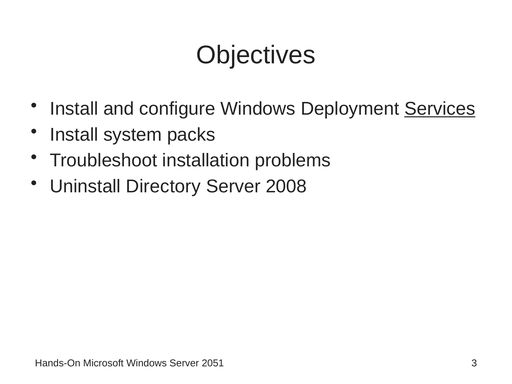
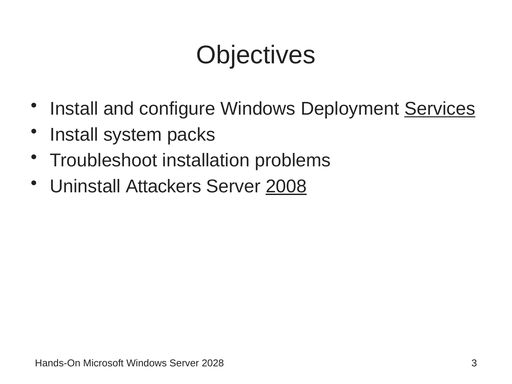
Directory: Directory -> Attackers
2008 underline: none -> present
2051: 2051 -> 2028
